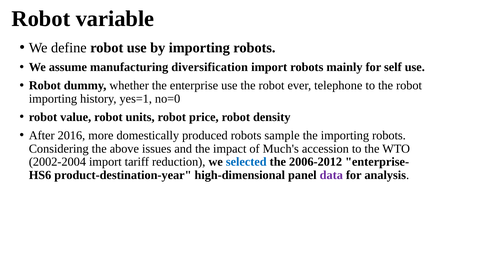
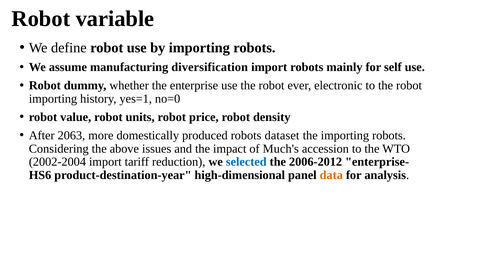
telephone: telephone -> electronic
2016: 2016 -> 2063
sample: sample -> dataset
data colour: purple -> orange
